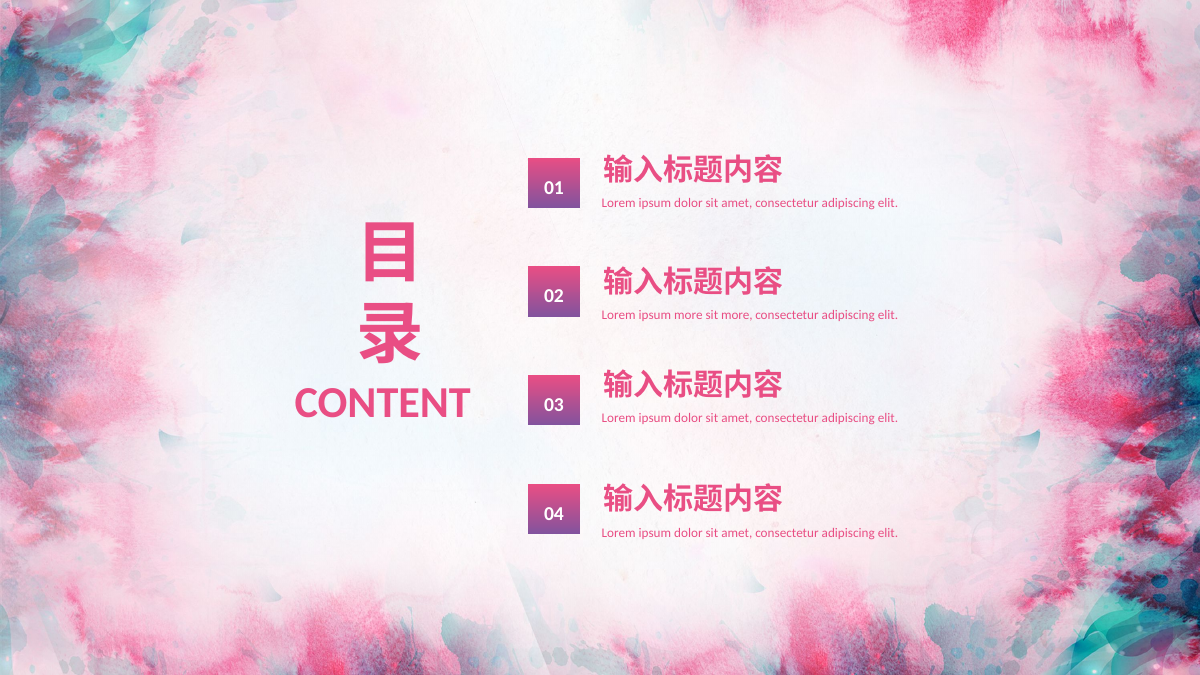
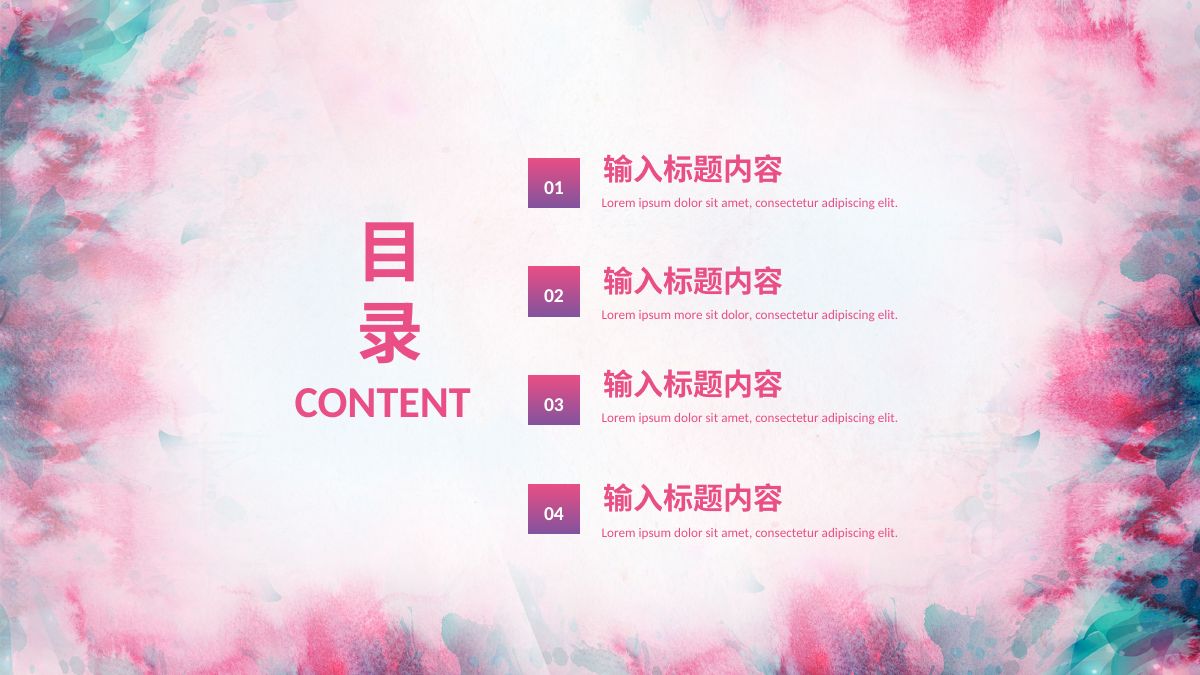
sit more: more -> dolor
